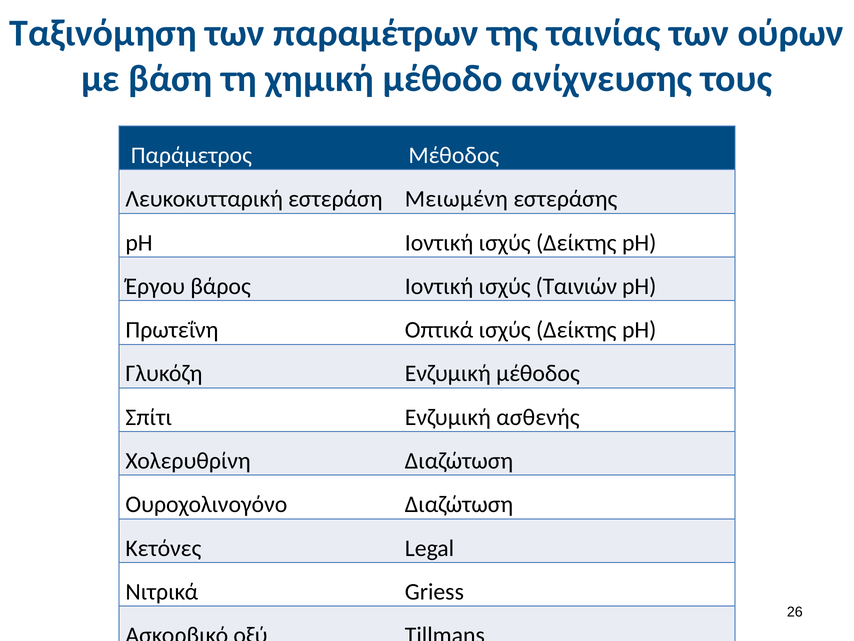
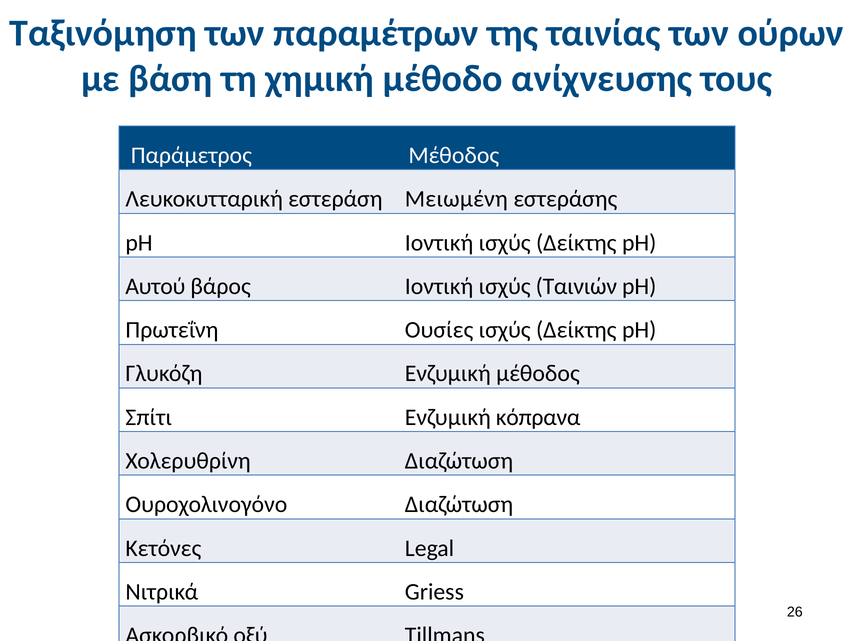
Έργου: Έργου -> Αυτού
Οπτικά: Οπτικά -> Ουσίες
ασθενής: ασθενής -> κόπρανα
